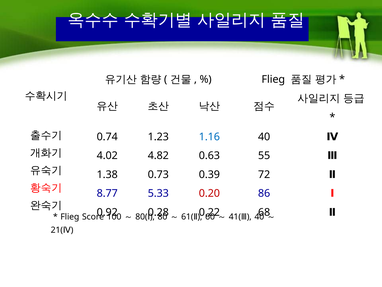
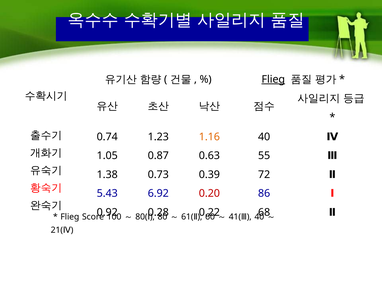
Flieg at (273, 79) underline: none -> present
1.16 colour: blue -> orange
4.02: 4.02 -> 1.05
4.82: 4.82 -> 0.87
8.77: 8.77 -> 5.43
5.33: 5.33 -> 6.92
